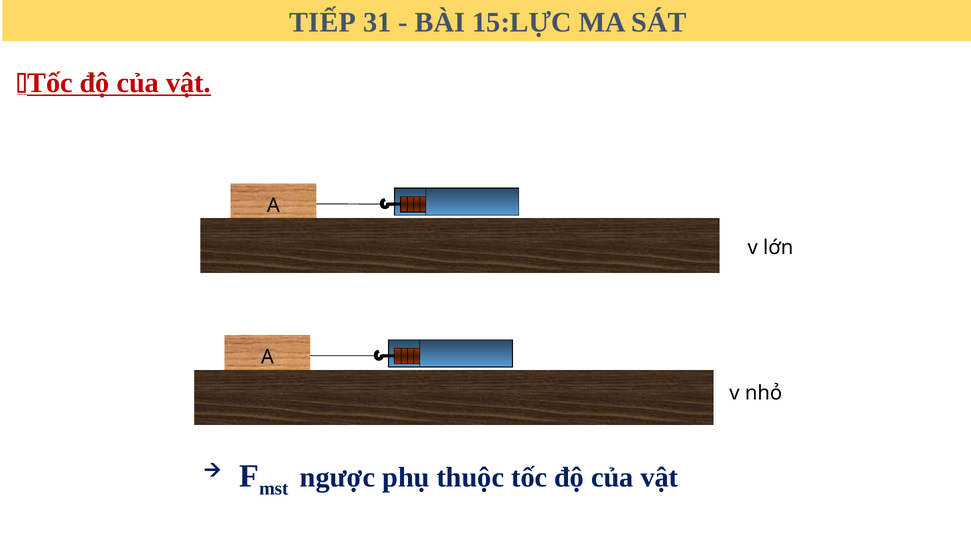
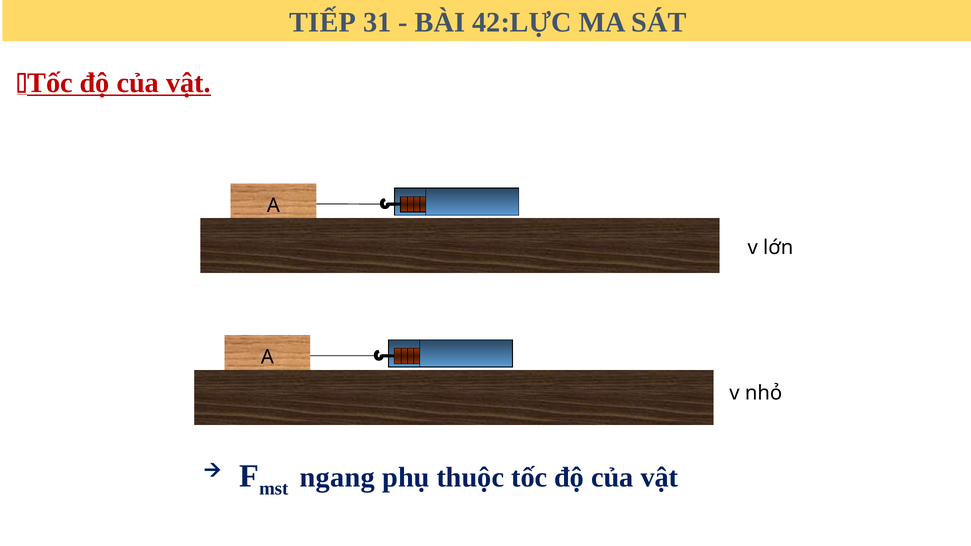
15:LỰC: 15:LỰC -> 42:LỰC
ngược: ngược -> ngang
